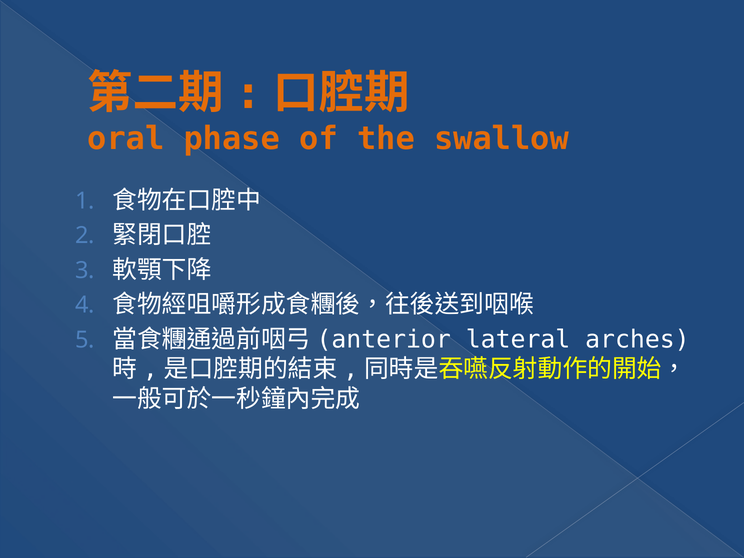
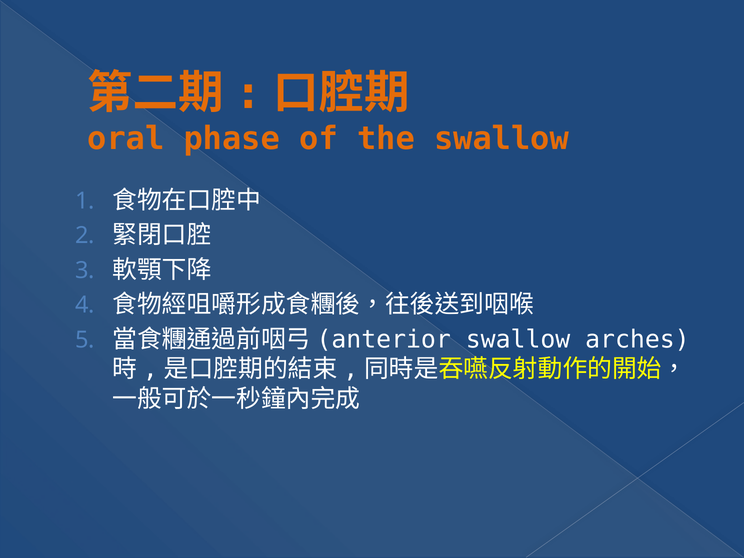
lateral at (518, 339): lateral -> swallow
